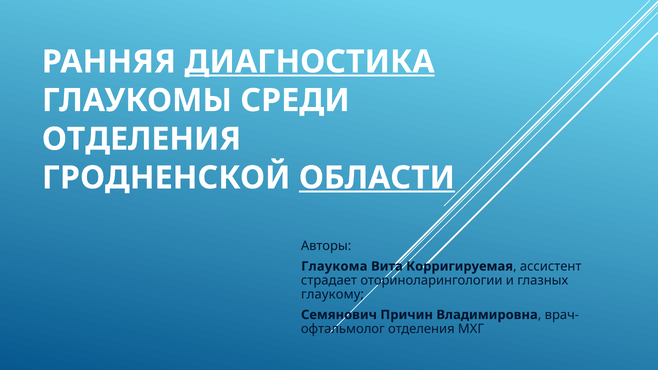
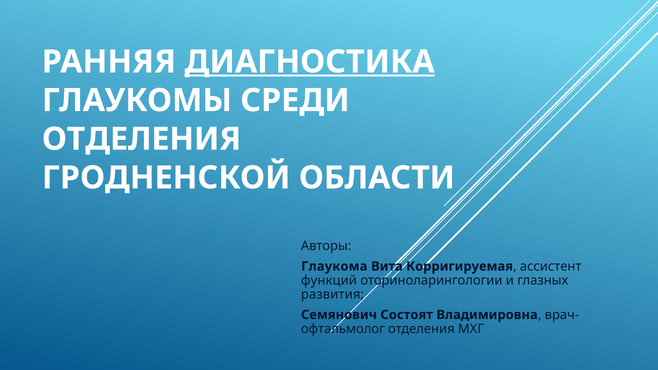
ОБЛАСТИ underline: present -> none
страдает: страдает -> функций
глаукому: глаукому -> развития
Причин: Причин -> Состоят
